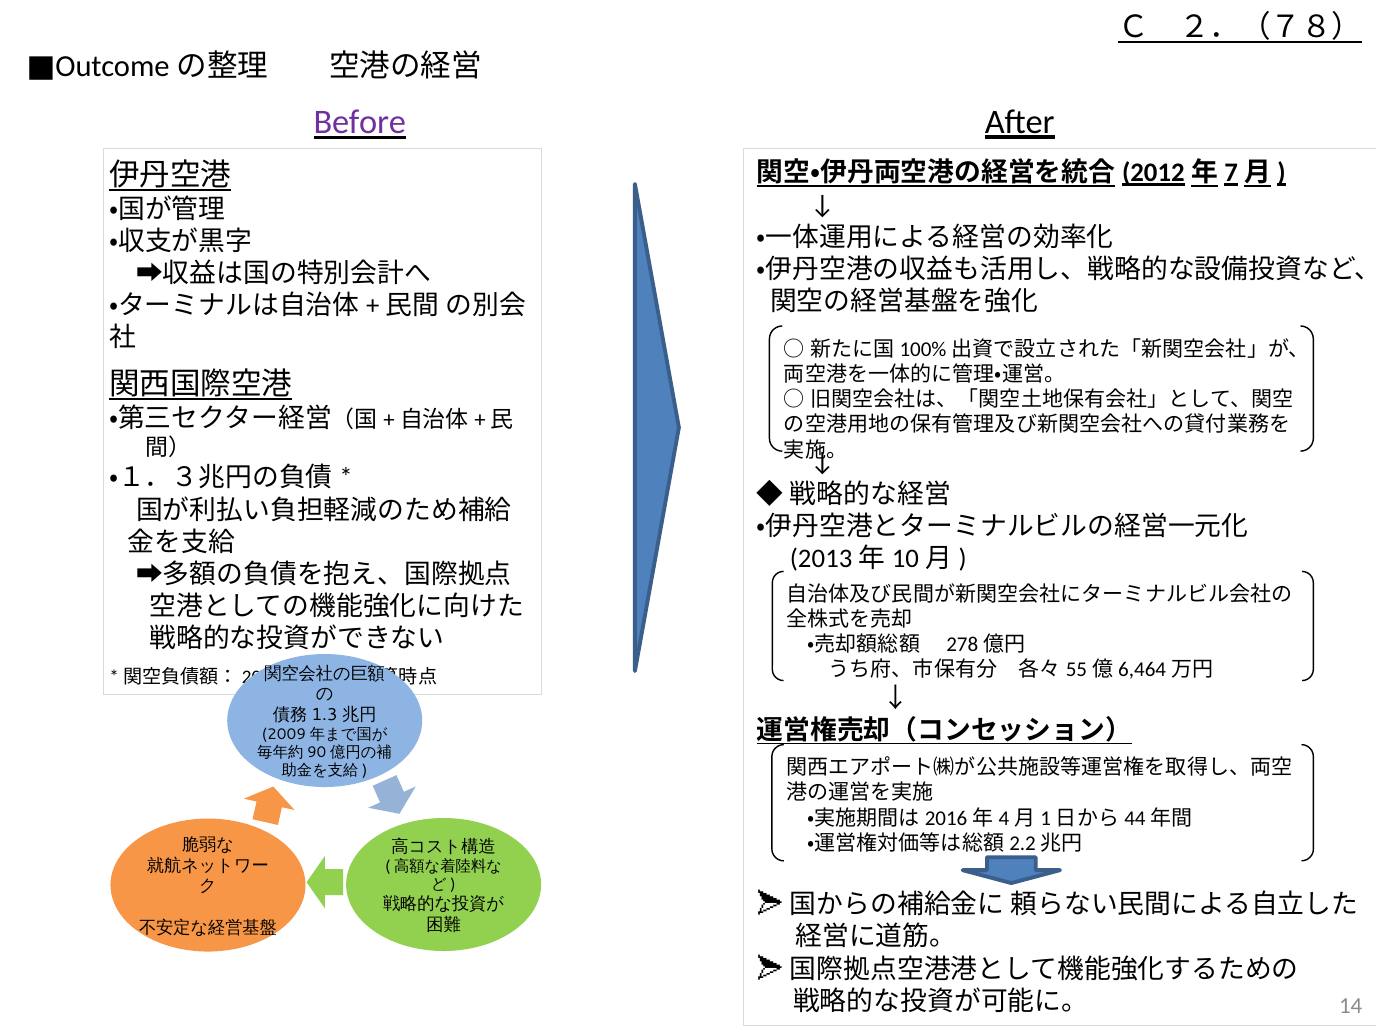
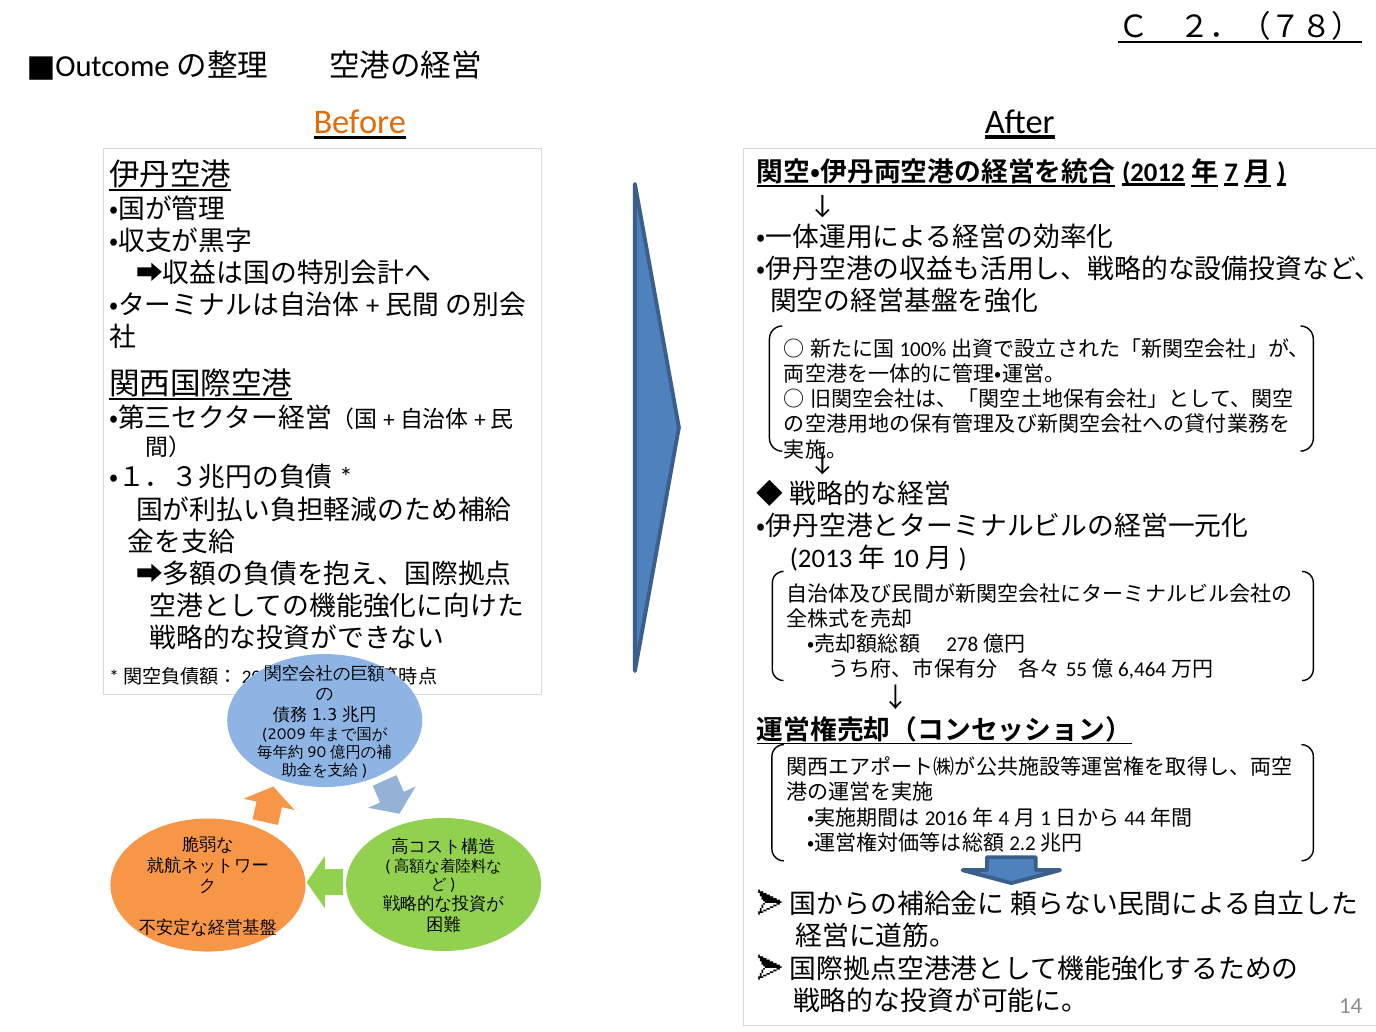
Before colour: purple -> orange
